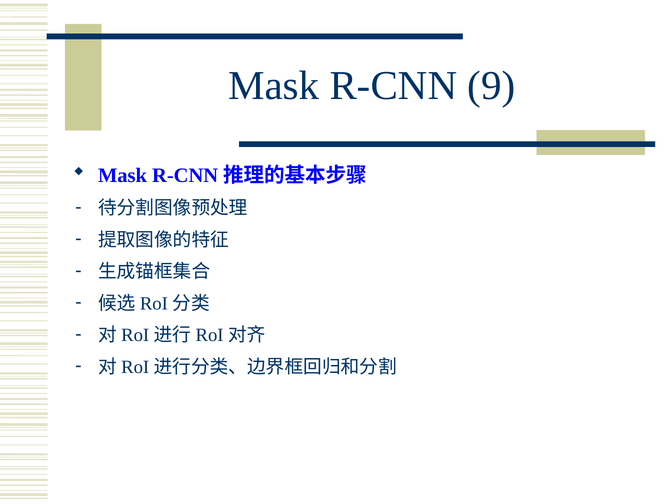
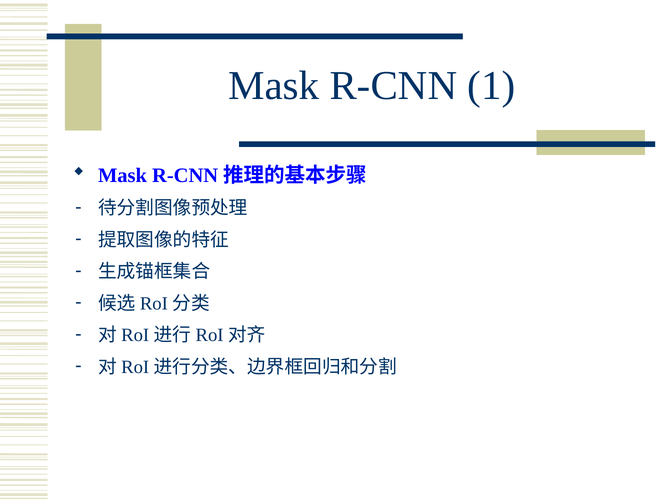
9: 9 -> 1
